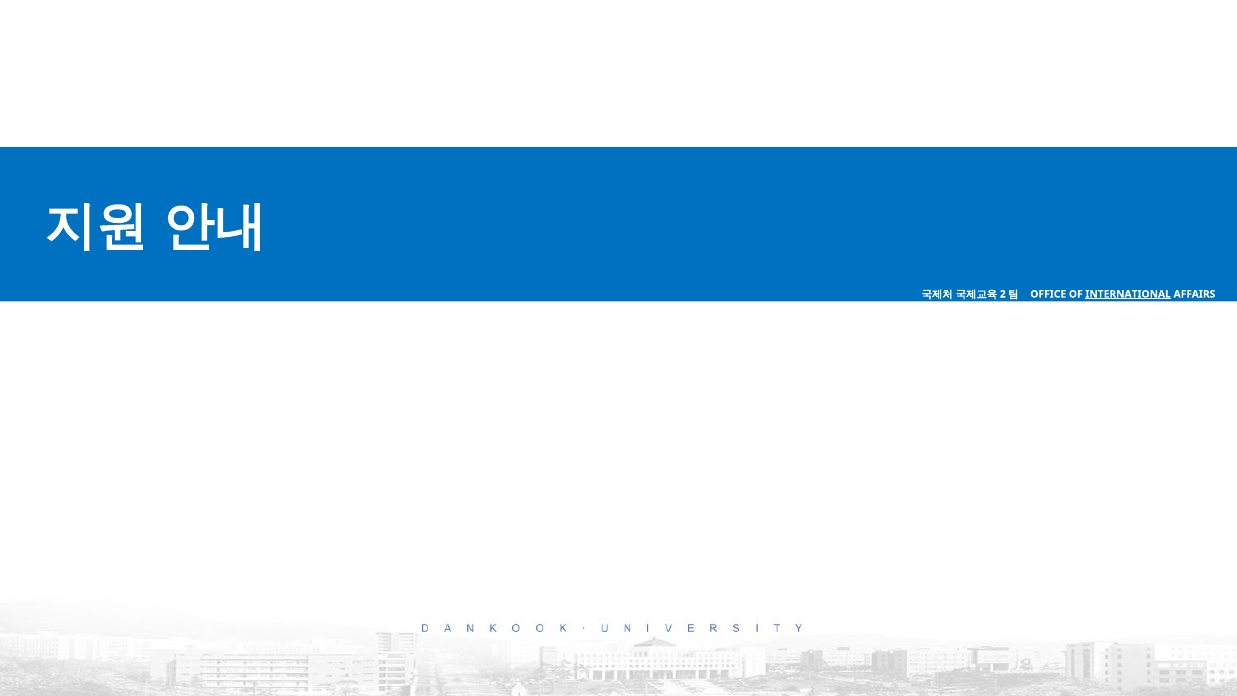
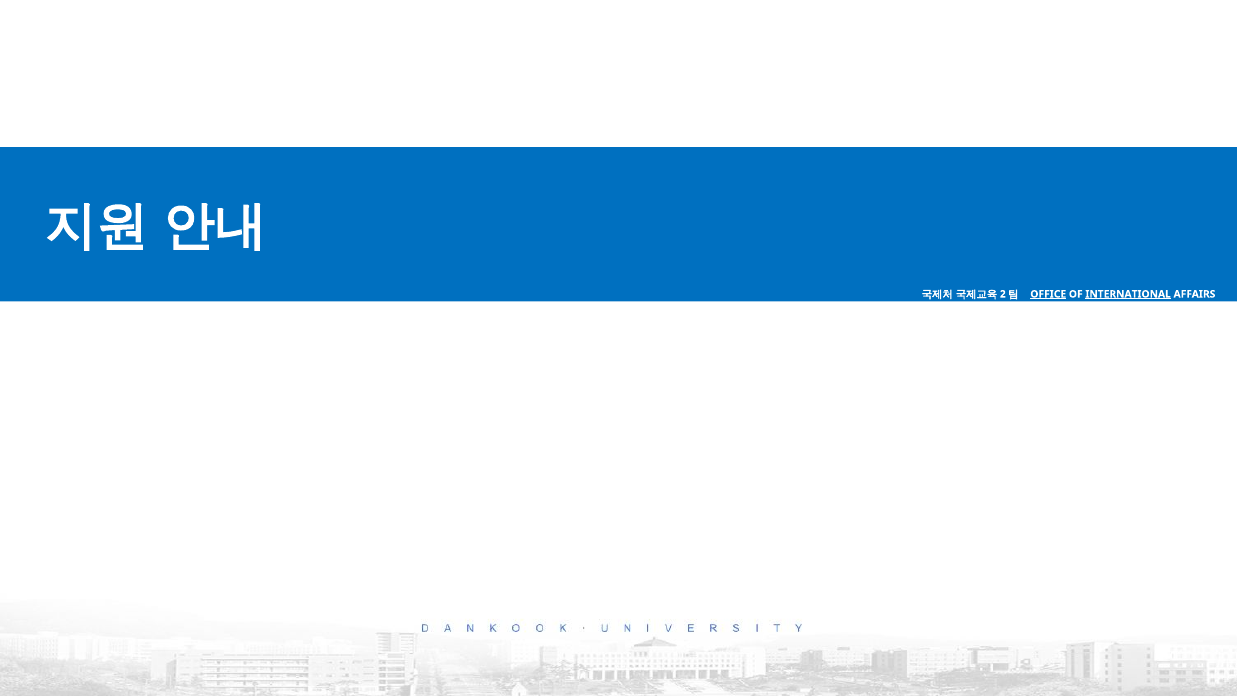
OFFICE underline: none -> present
